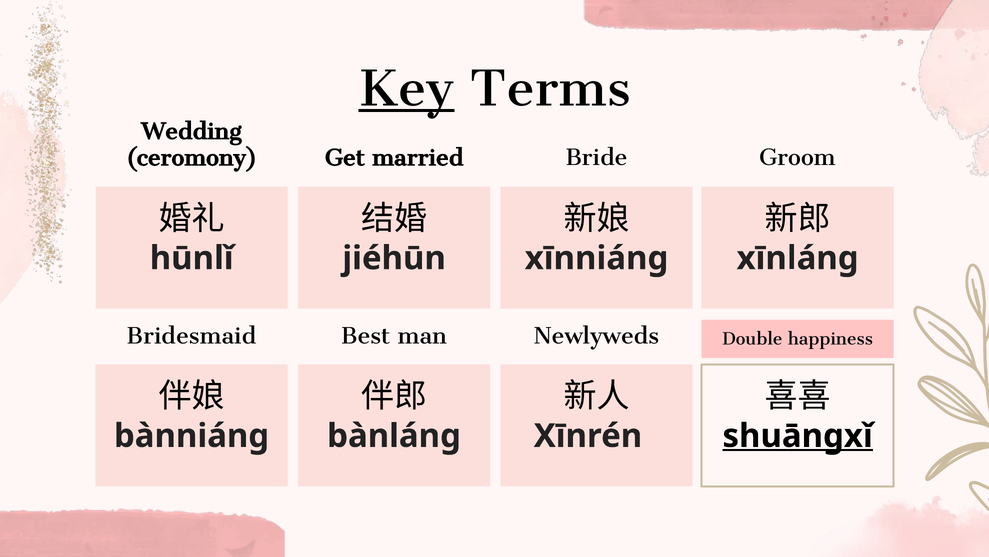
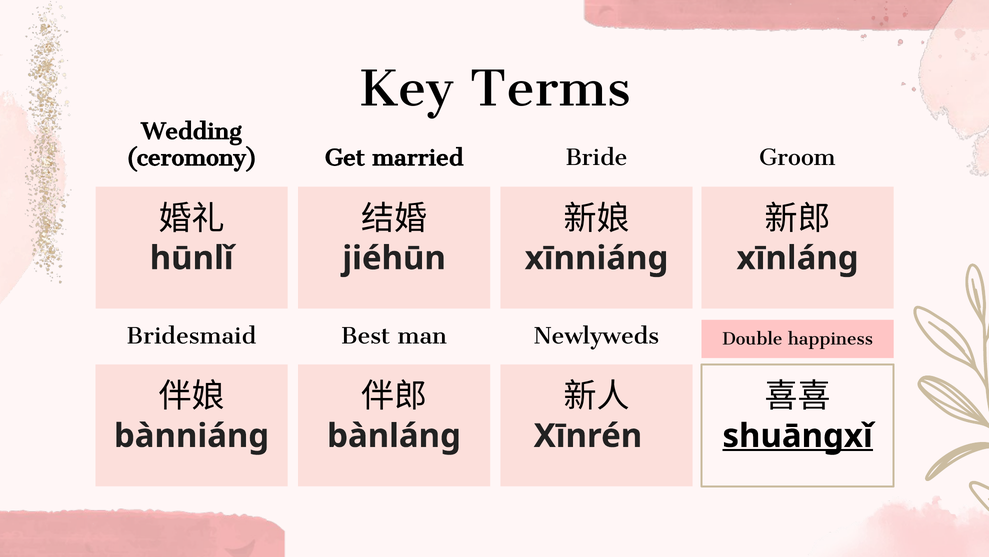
Key underline: present -> none
